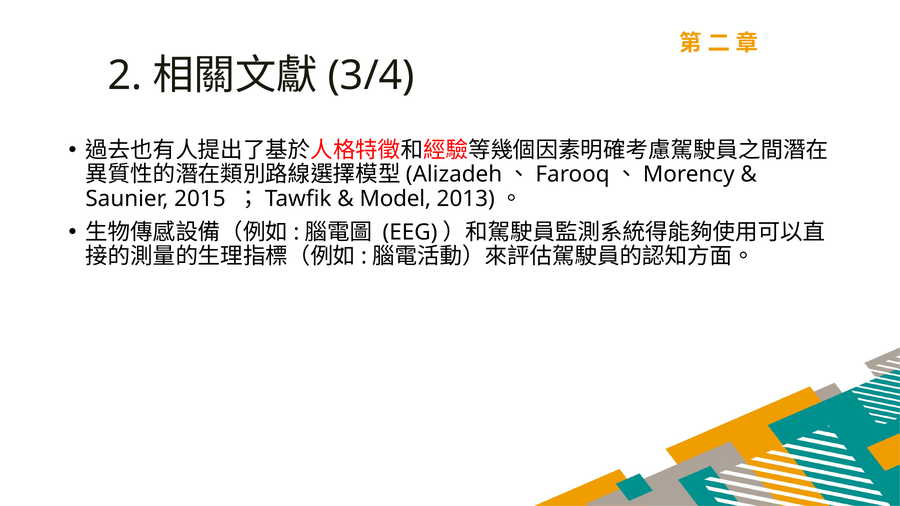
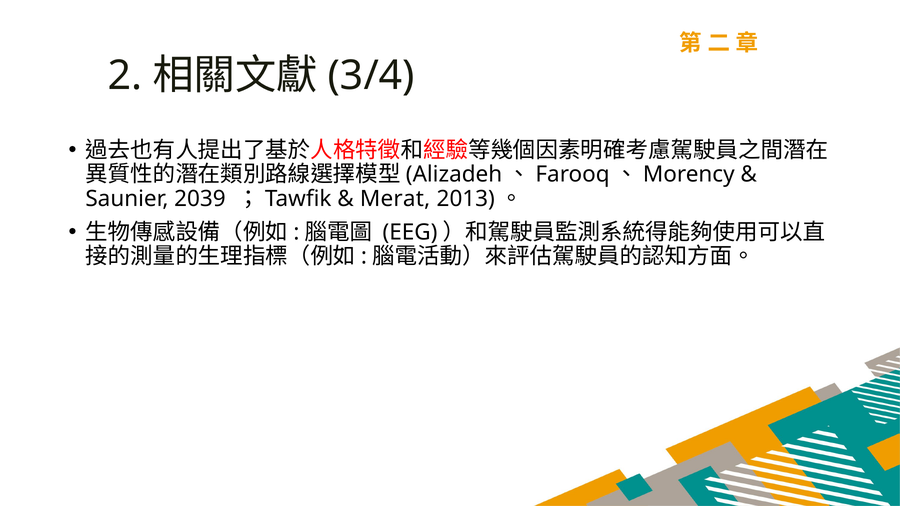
2015: 2015 -> 2039
Model: Model -> Merat
